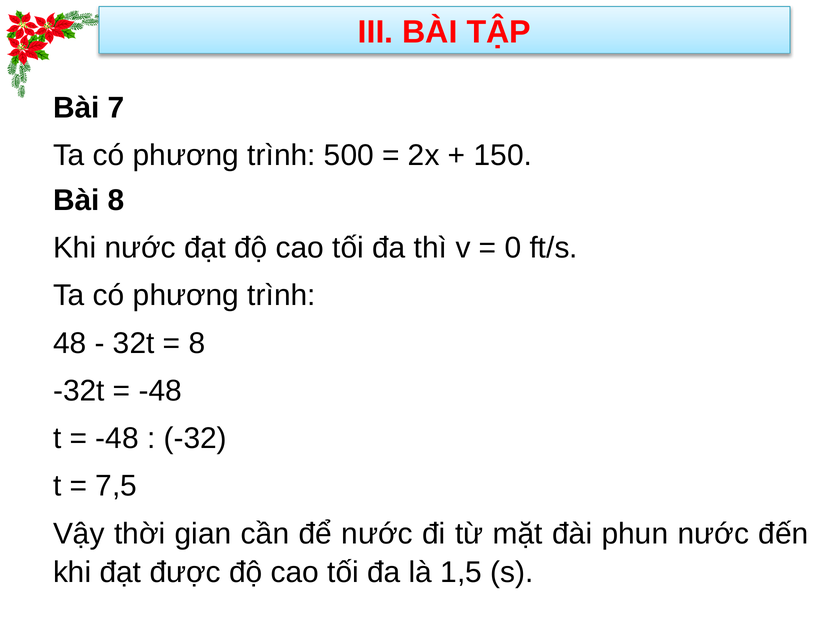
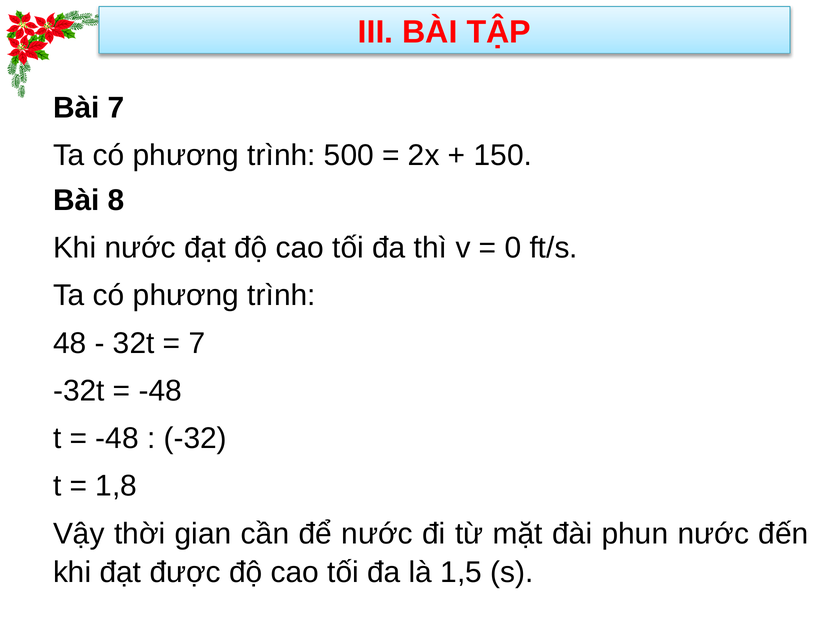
8 at (197, 343): 8 -> 7
7,5: 7,5 -> 1,8
